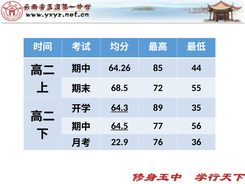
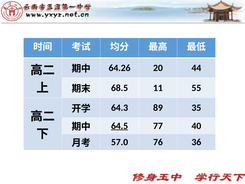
85: 85 -> 20
72: 72 -> 11
64.3 underline: present -> none
56: 56 -> 40
22.9: 22.9 -> 57.0
